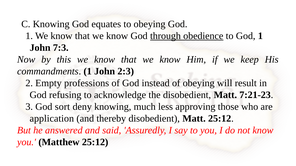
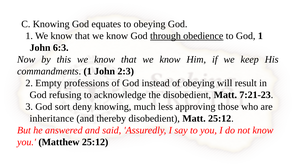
7:3: 7:3 -> 6:3
application: application -> inheritance
